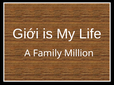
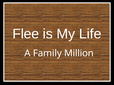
Giới: Giới -> Flee
